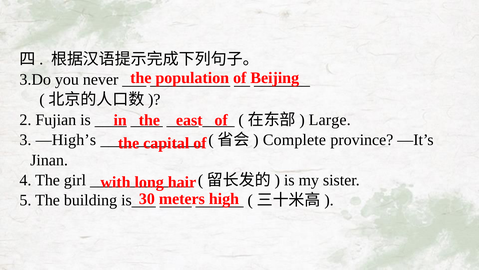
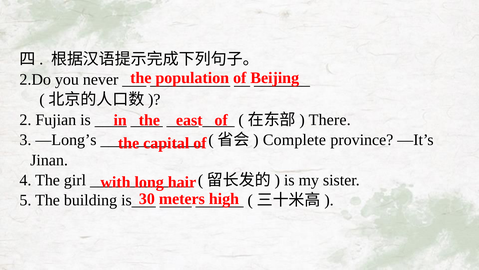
3.Do: 3.Do -> 2.Do
Large: Large -> There
—High’s: —High’s -> —Long’s
